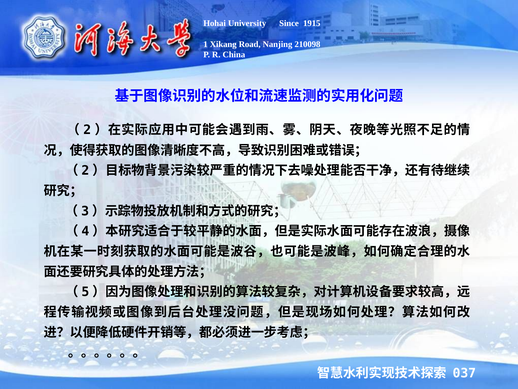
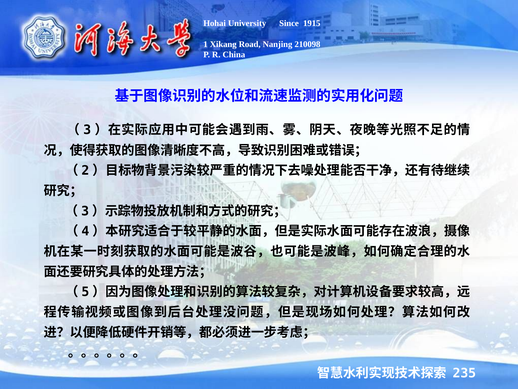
2: 2 -> 3
037: 037 -> 235
